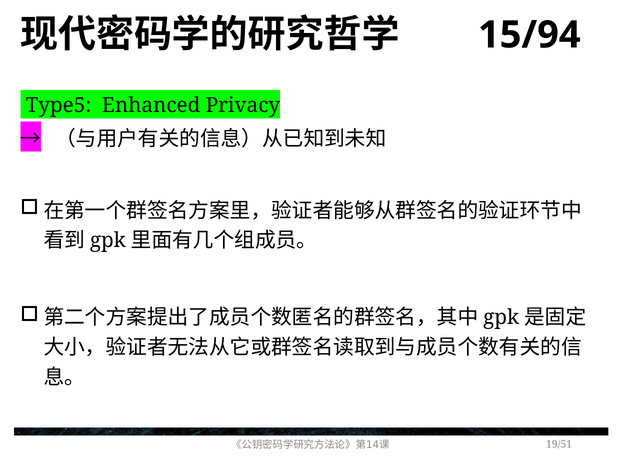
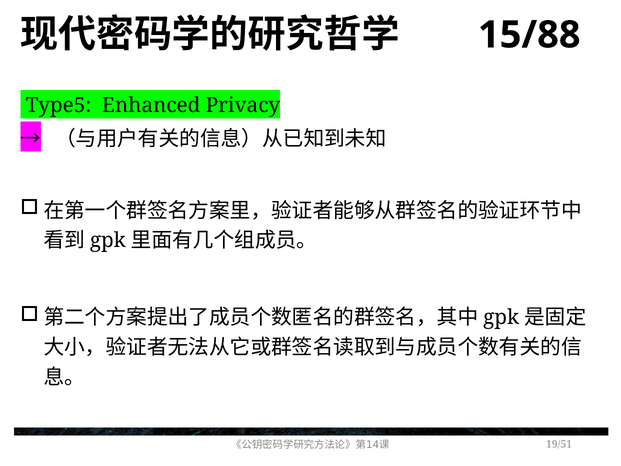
15/94: 15/94 -> 15/88
